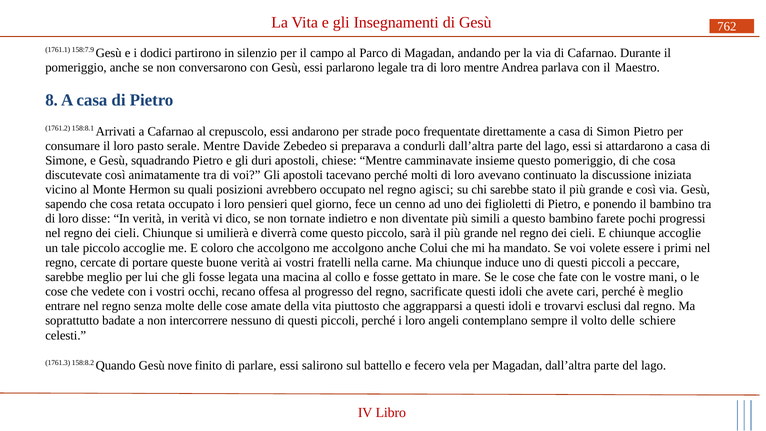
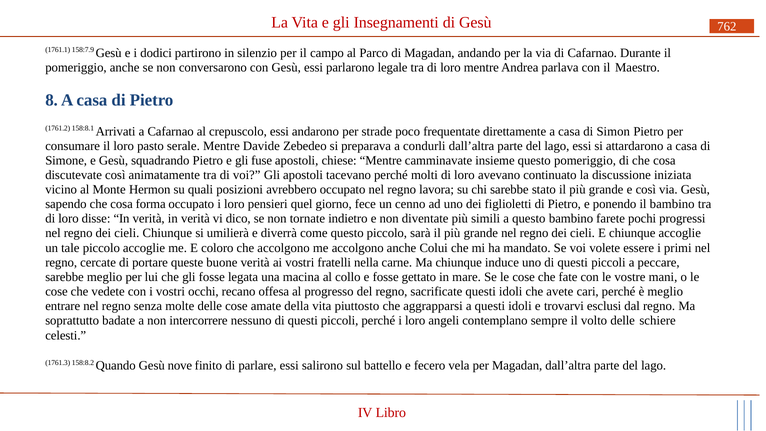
duri: duri -> fuse
agisci: agisci -> lavora
retata: retata -> forma
